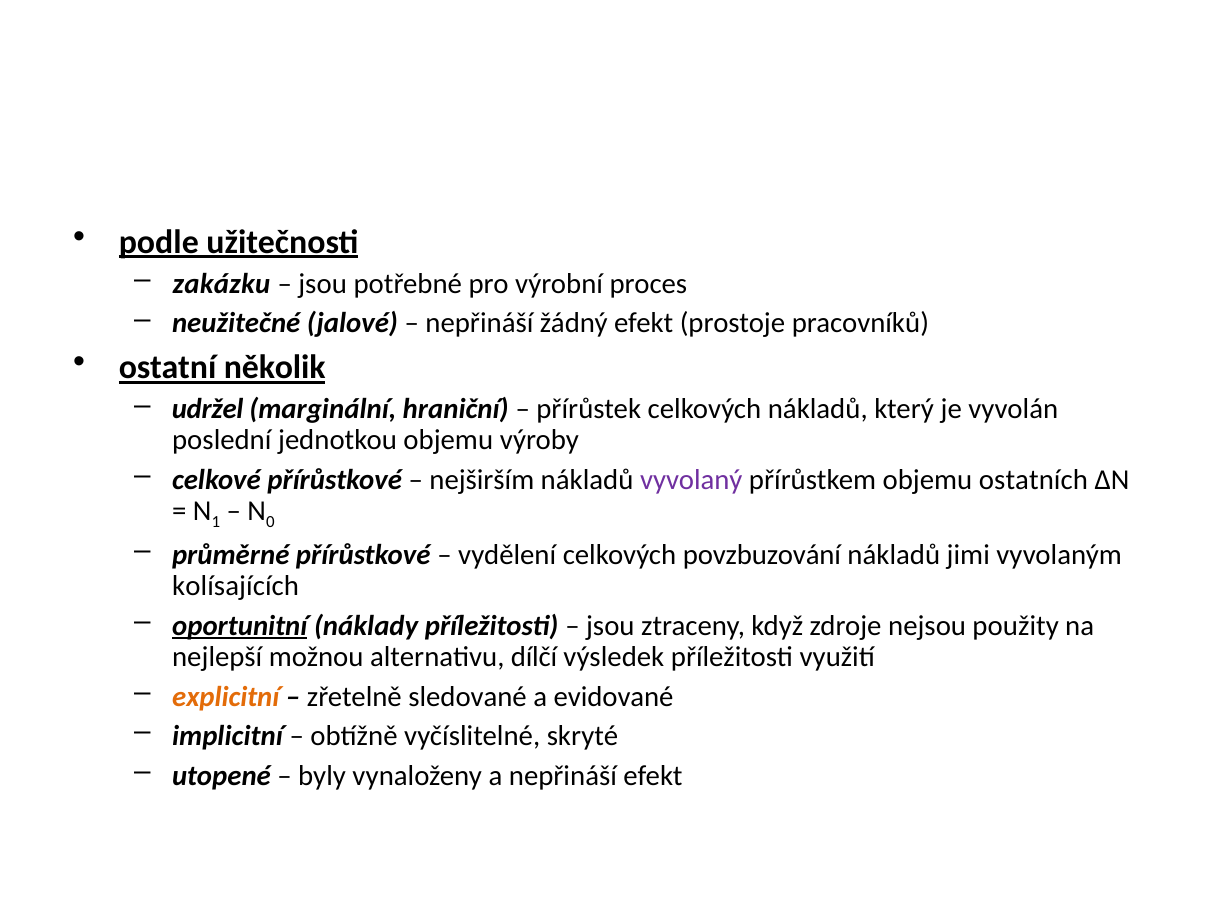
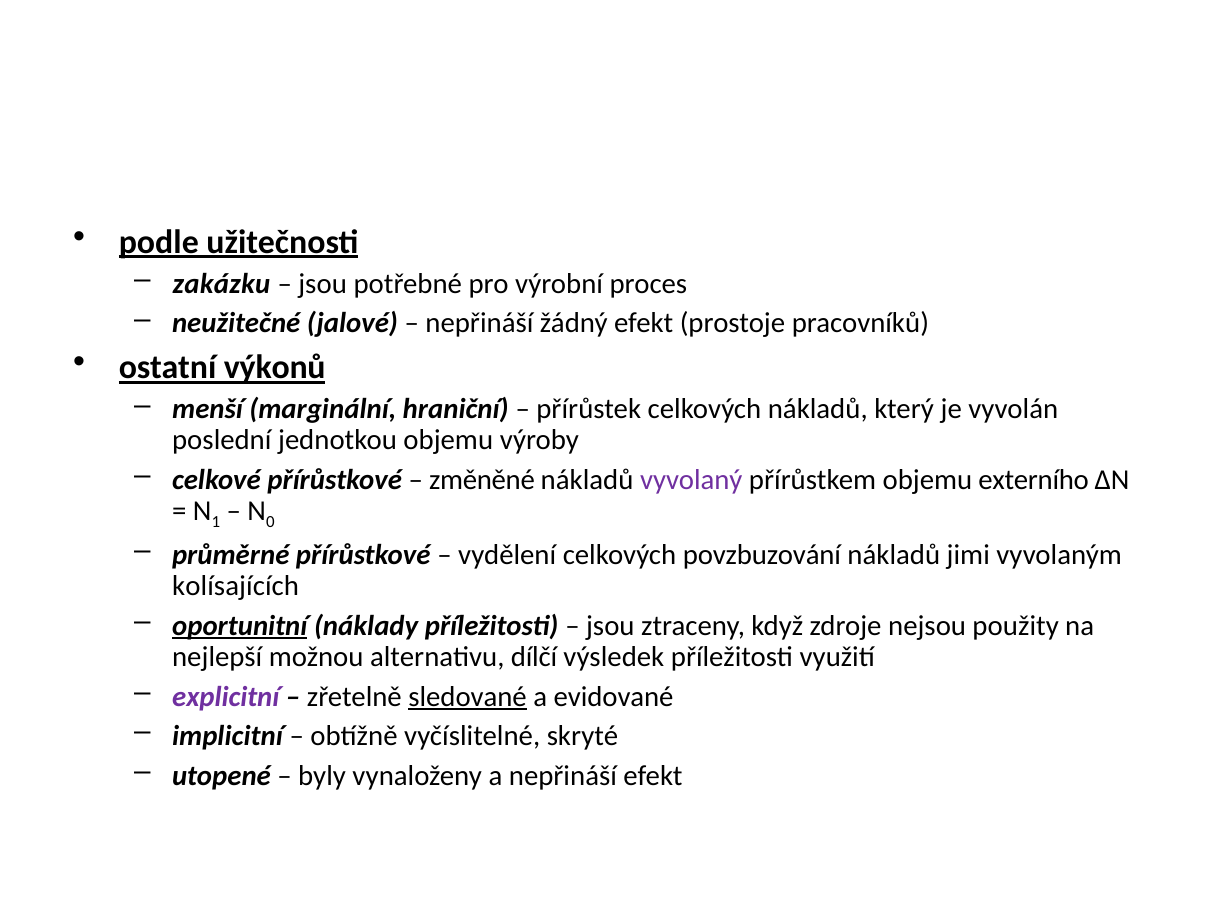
několik: několik -> výkonů
udržel: udržel -> menší
nejširším: nejširším -> změněné
ostatních: ostatních -> externího
explicitní colour: orange -> purple
sledované underline: none -> present
